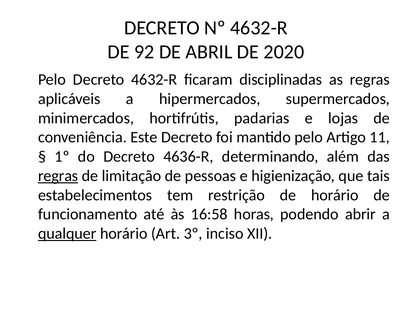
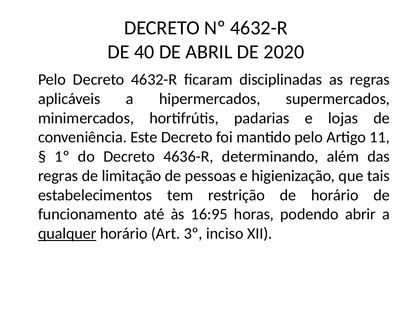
92: 92 -> 40
regras at (58, 176) underline: present -> none
16:58: 16:58 -> 16:95
